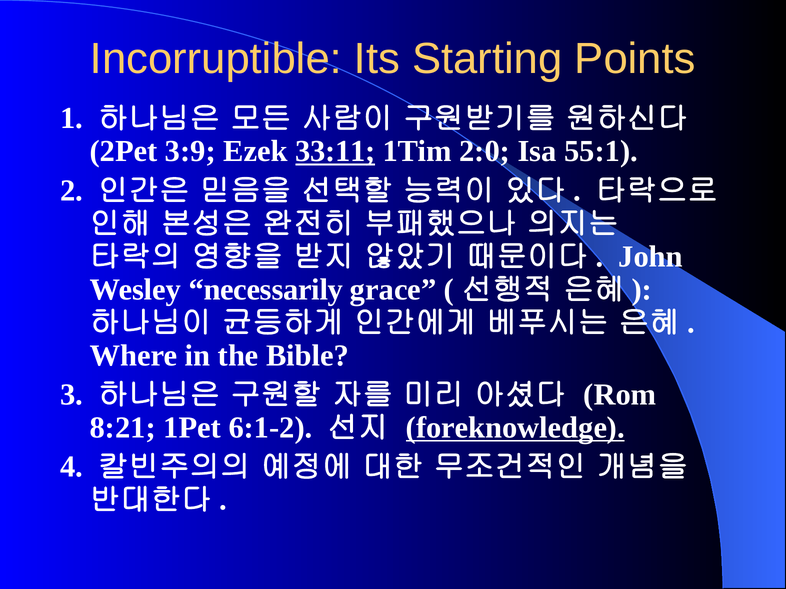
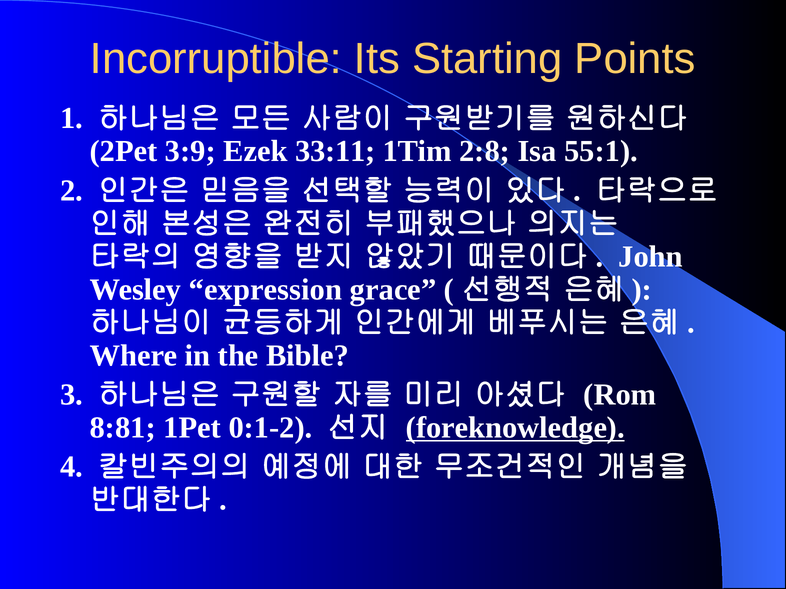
33:11 underline: present -> none
2:0: 2:0 -> 2:8
necessarily: necessarily -> expression
8:21: 8:21 -> 8:81
6:1-2: 6:1-2 -> 0:1-2
